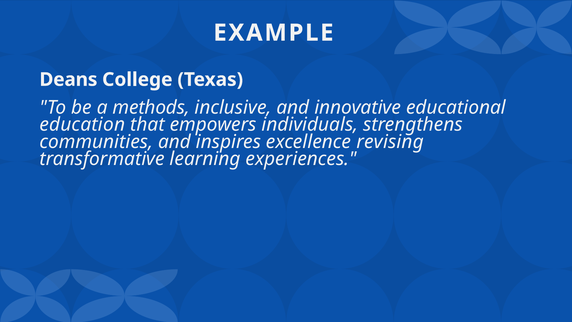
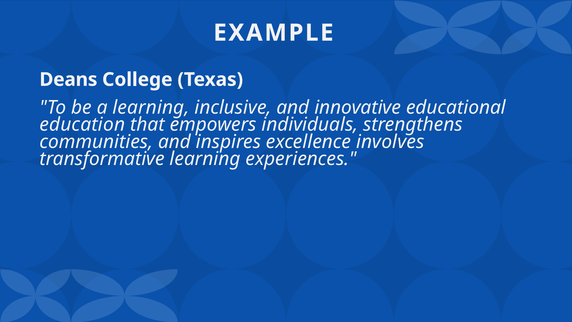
a methods: methods -> learning
revising: revising -> involves
